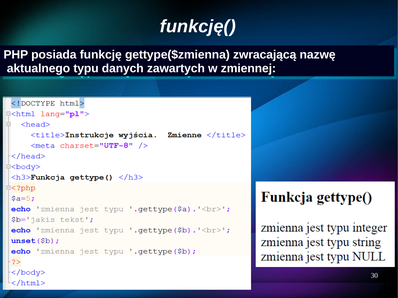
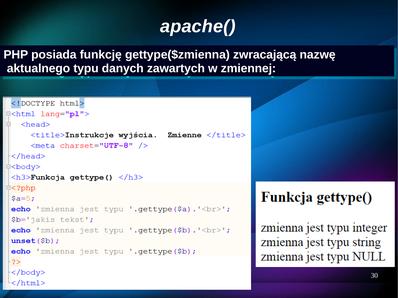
funkcję(: funkcję( -> apache(
